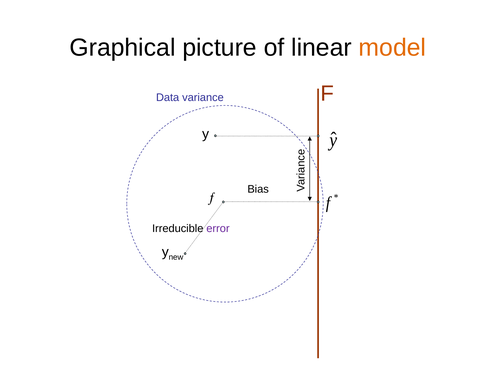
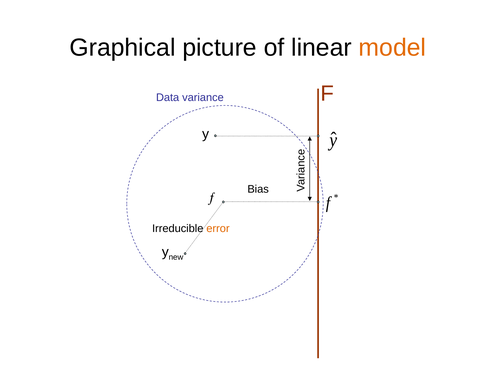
error colour: purple -> orange
